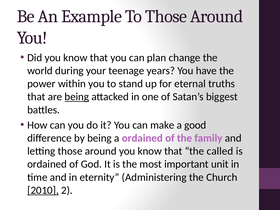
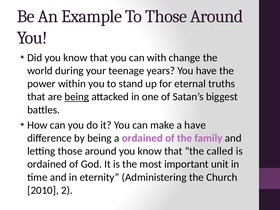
plan: plan -> with
a good: good -> have
2010 underline: present -> none
